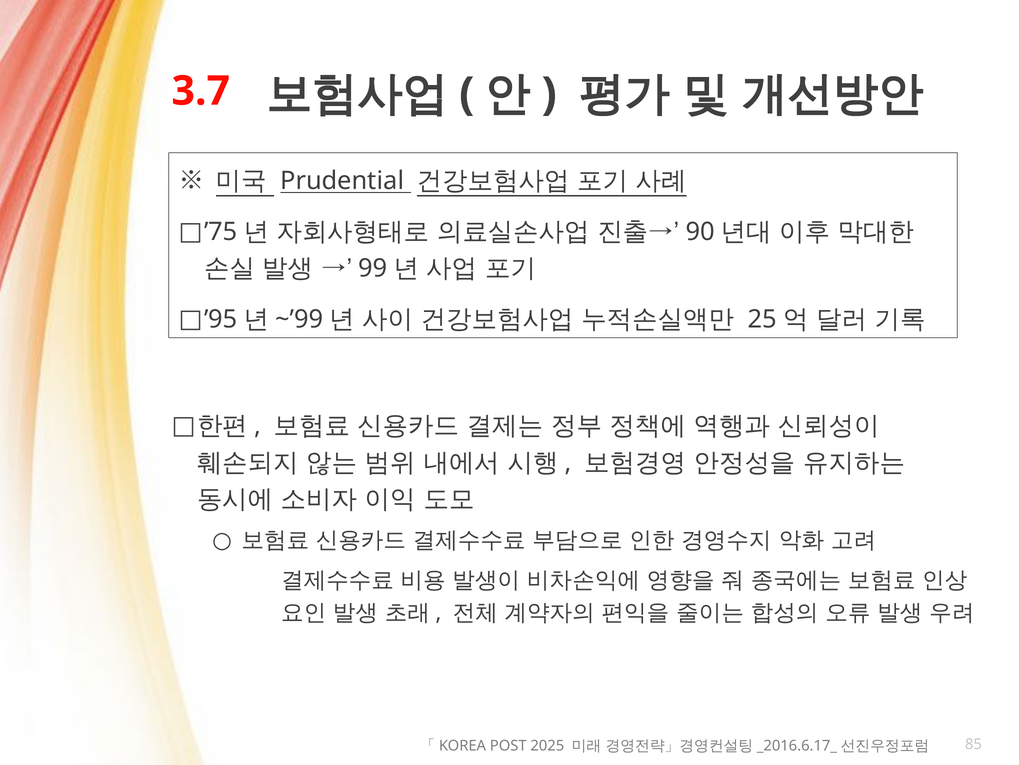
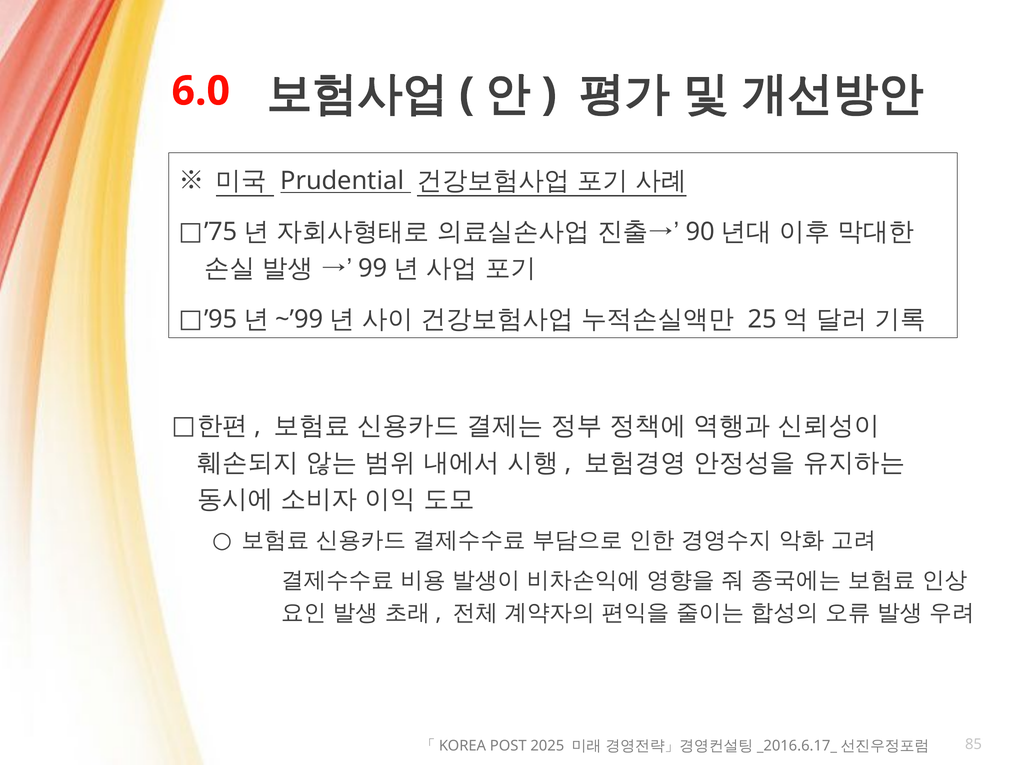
3.7: 3.7 -> 6.0
